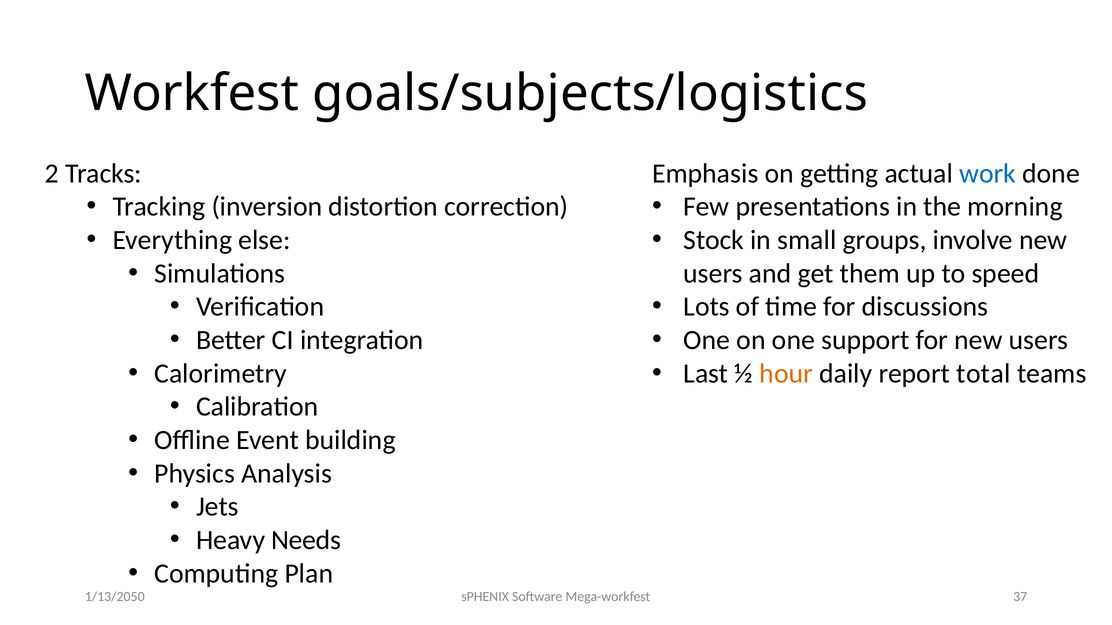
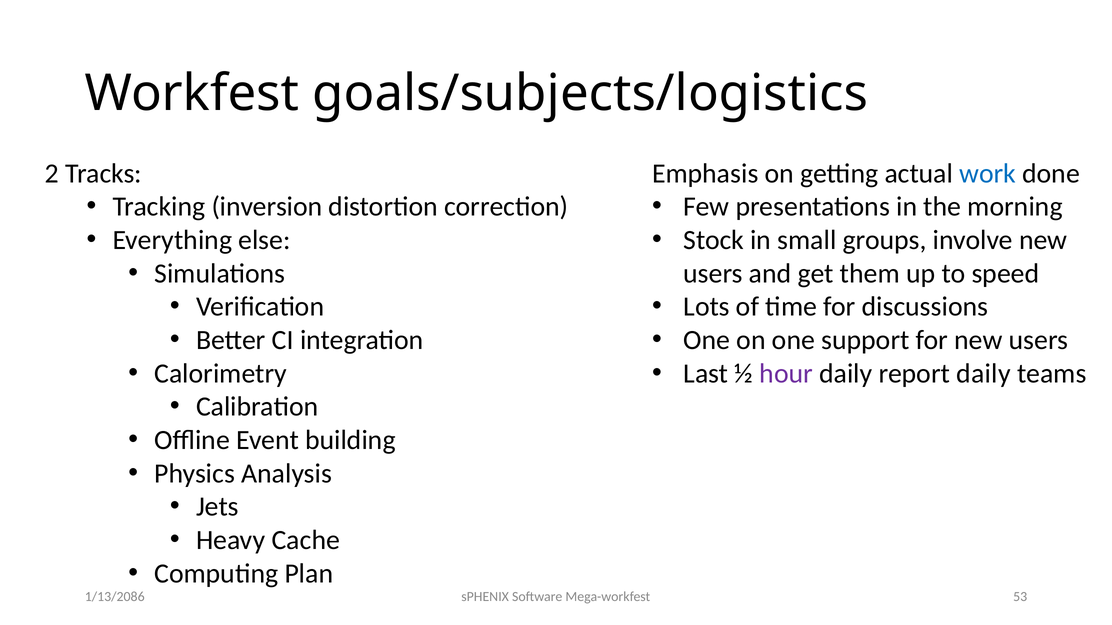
hour colour: orange -> purple
report total: total -> daily
Needs: Needs -> Cache
37: 37 -> 53
1/13/2050: 1/13/2050 -> 1/13/2086
